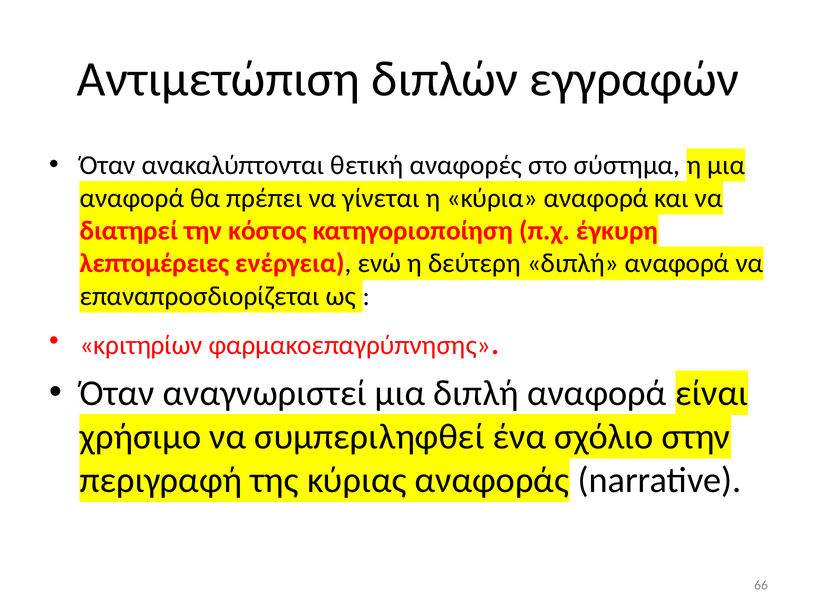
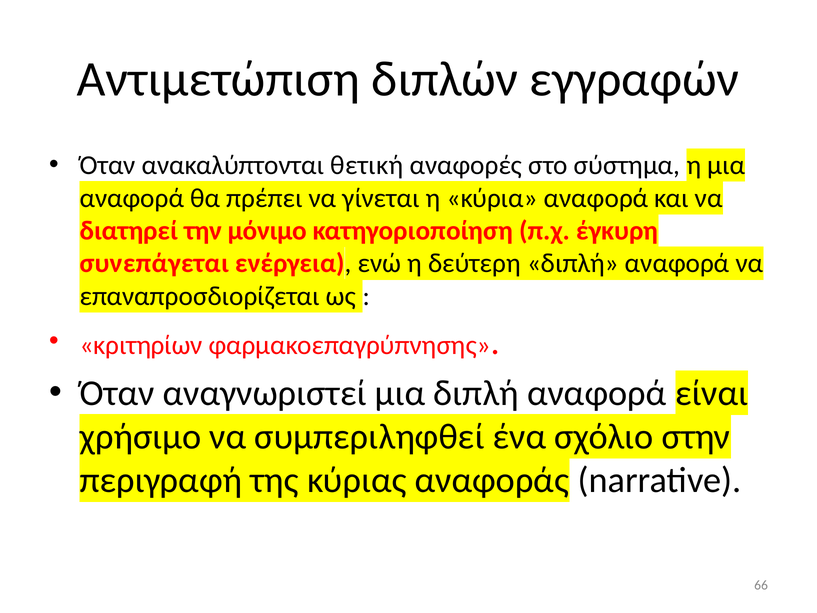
κόστος: κόστος -> μόνιμο
λεπτομέρειες: λεπτομέρειες -> συνεπάγεται
